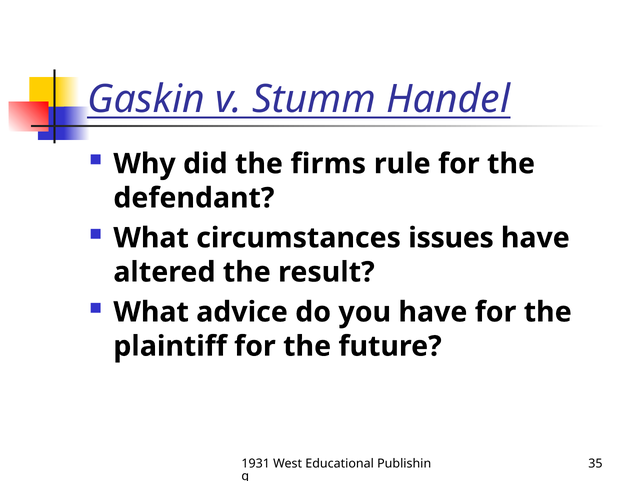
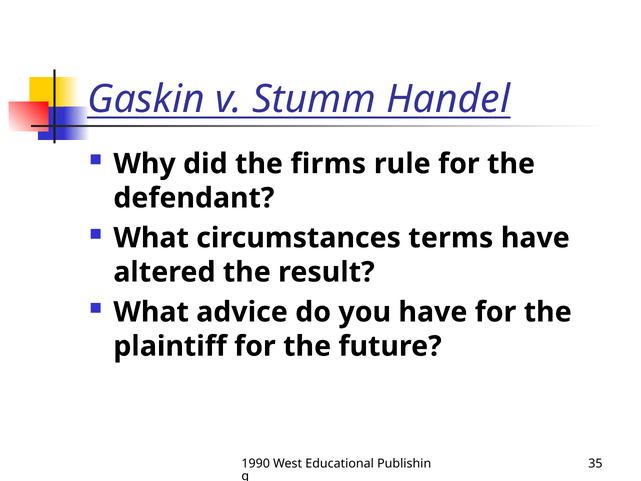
issues: issues -> terms
1931: 1931 -> 1990
